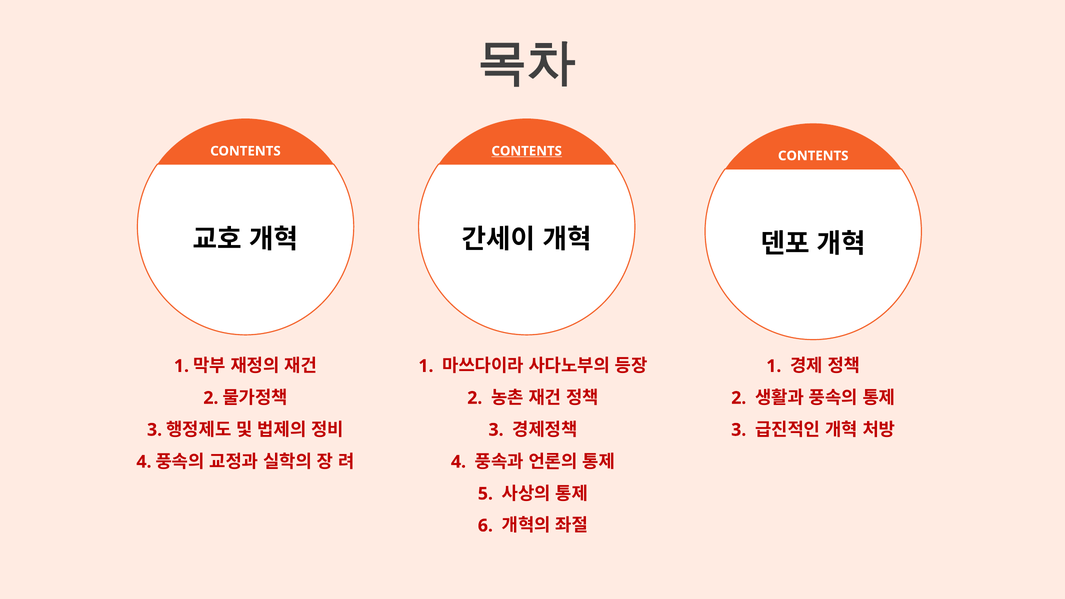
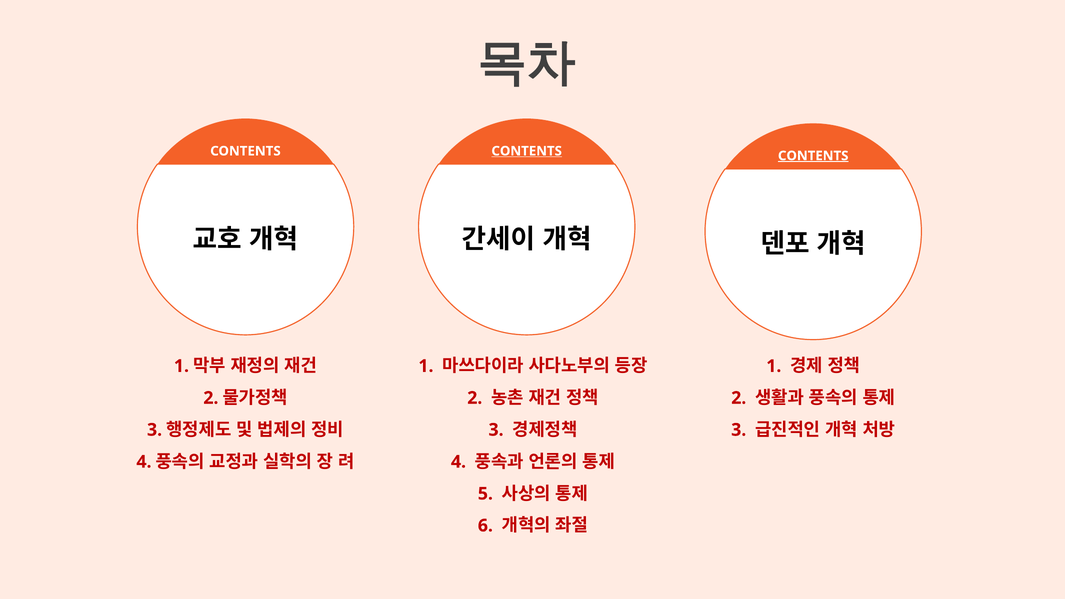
CONTENTS at (813, 156) underline: none -> present
